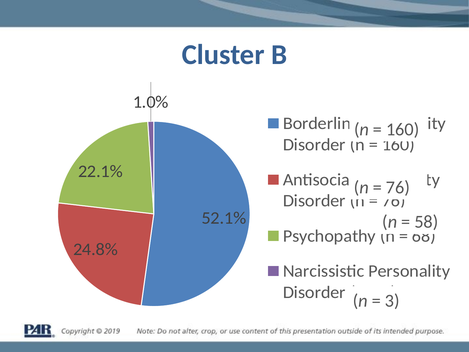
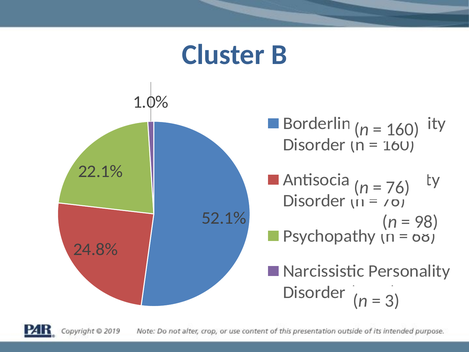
58: 58 -> 98
